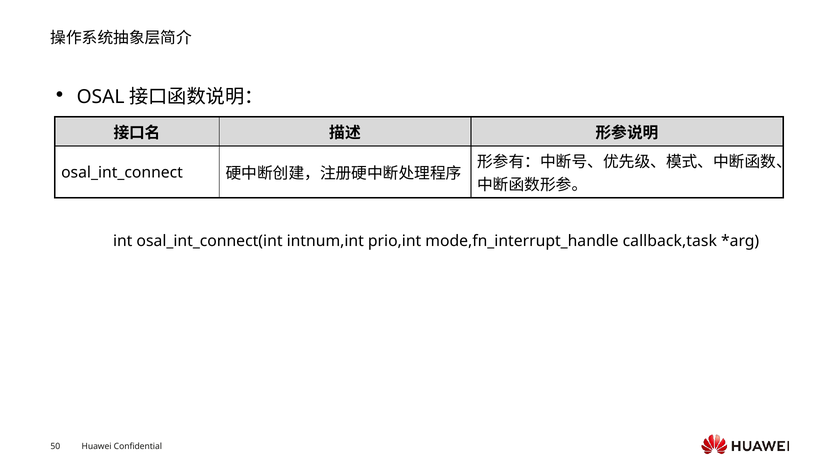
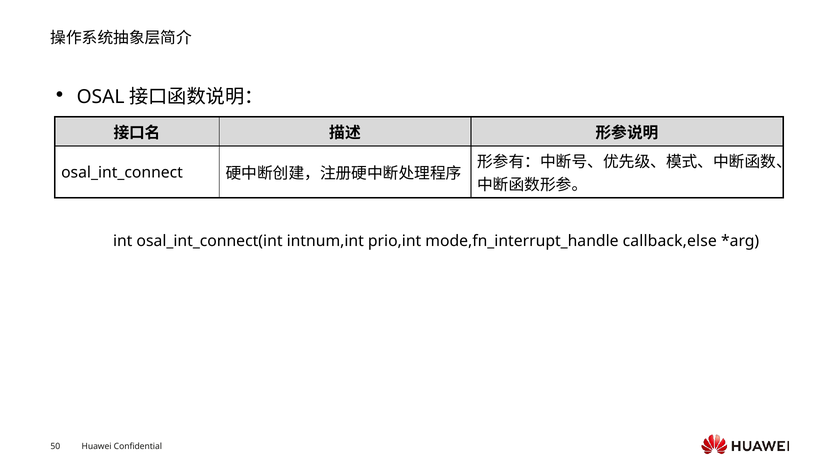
callback,task: callback,task -> callback,else
